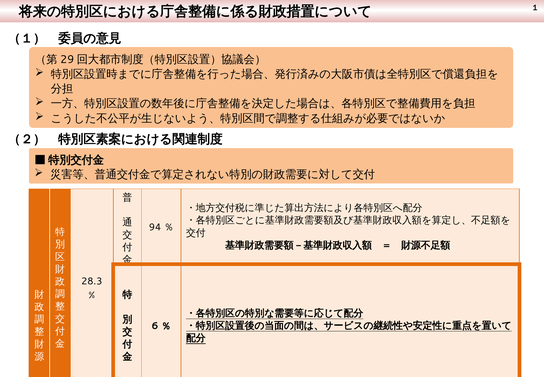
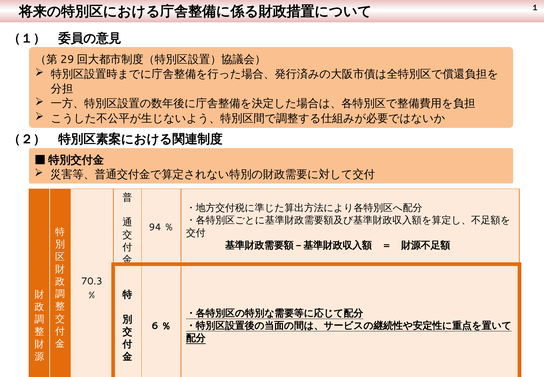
28.3: 28.3 -> 70.3
